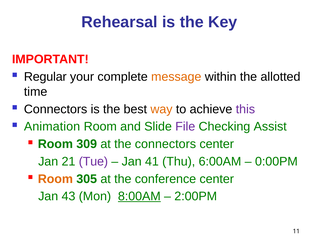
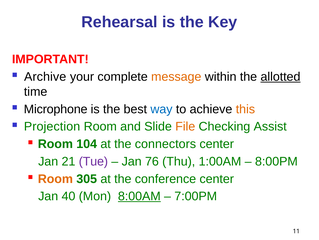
Regular: Regular -> Archive
allotted underline: none -> present
Connectors at (56, 109): Connectors -> Microphone
way colour: orange -> blue
this colour: purple -> orange
Animation: Animation -> Projection
File colour: purple -> orange
309: 309 -> 104
41: 41 -> 76
6:00AM: 6:00AM -> 1:00AM
0:00PM: 0:00PM -> 8:00PM
43: 43 -> 40
2:00PM: 2:00PM -> 7:00PM
